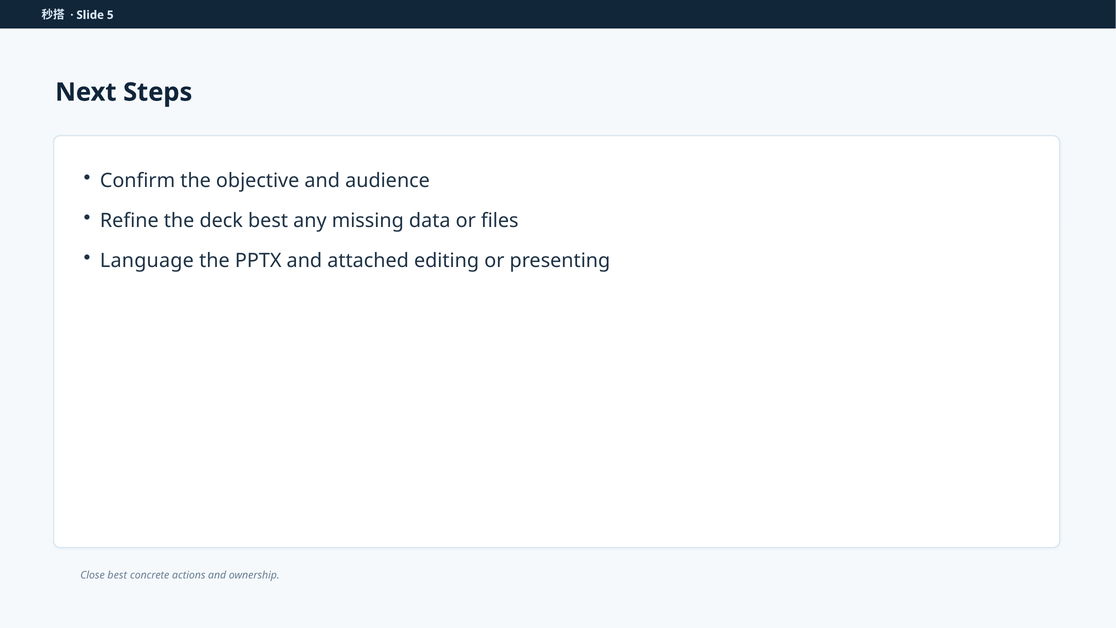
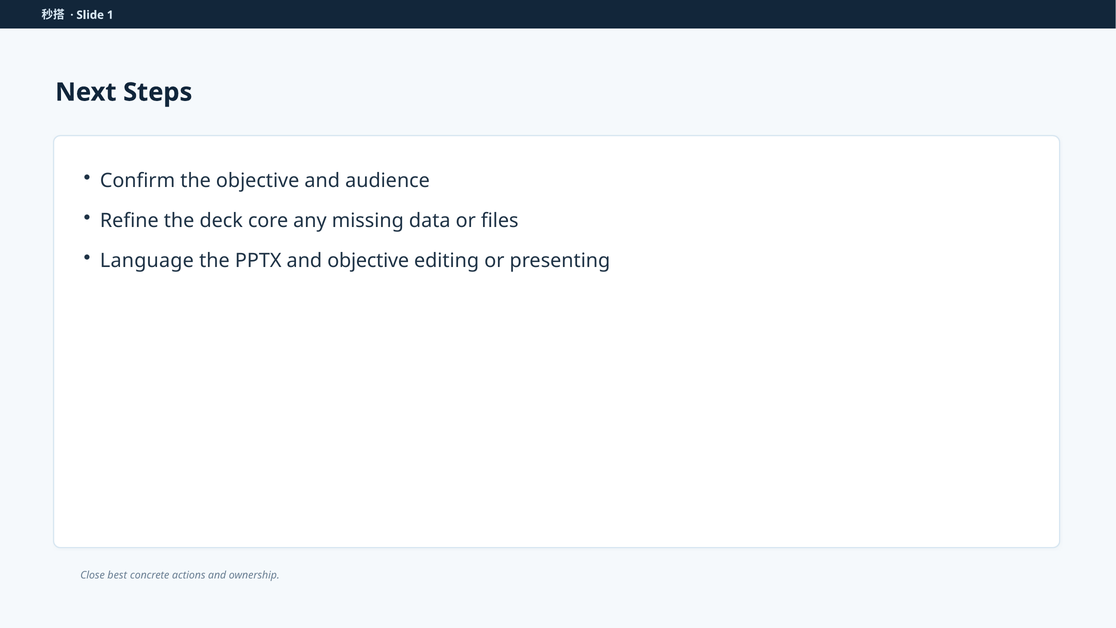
5: 5 -> 1
deck best: best -> core
and attached: attached -> objective
